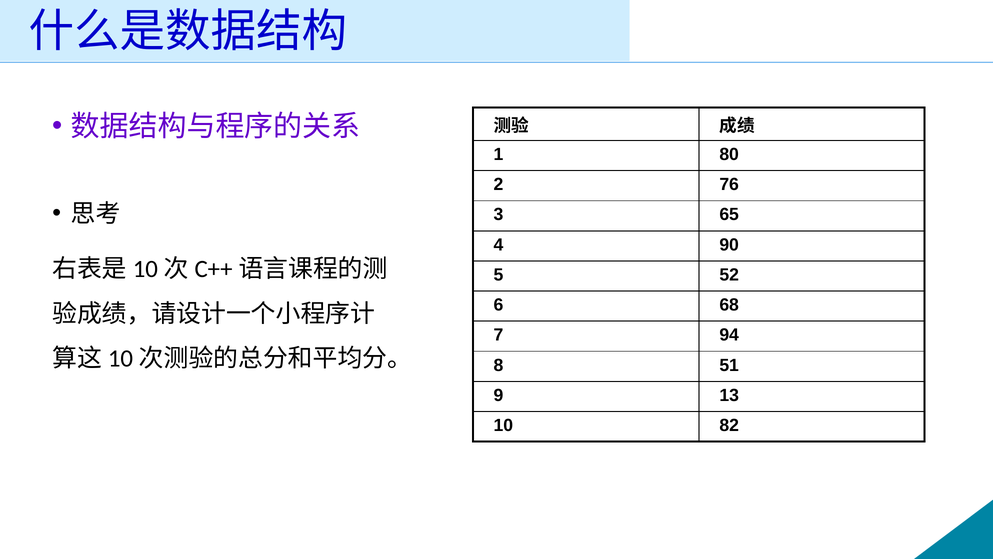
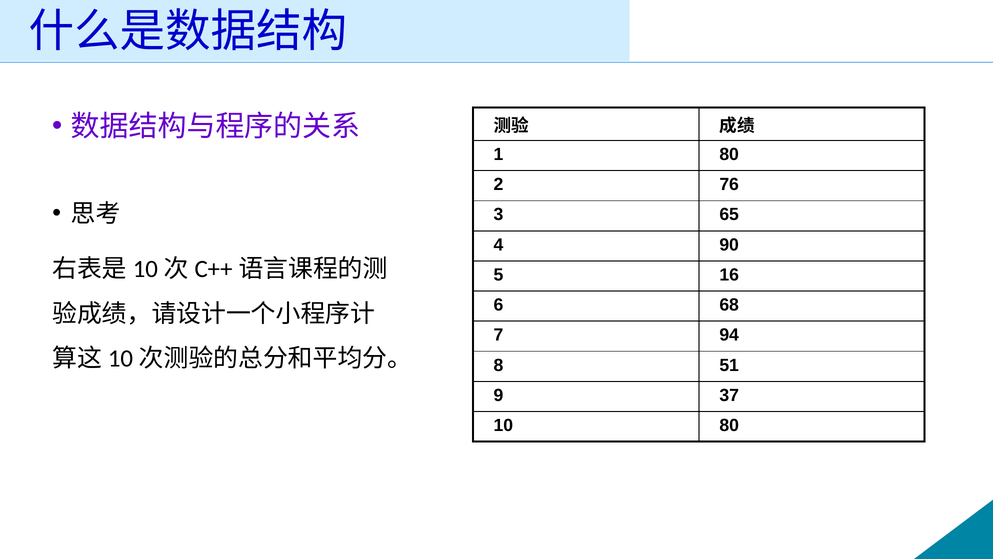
52: 52 -> 16
13: 13 -> 37
10 82: 82 -> 80
